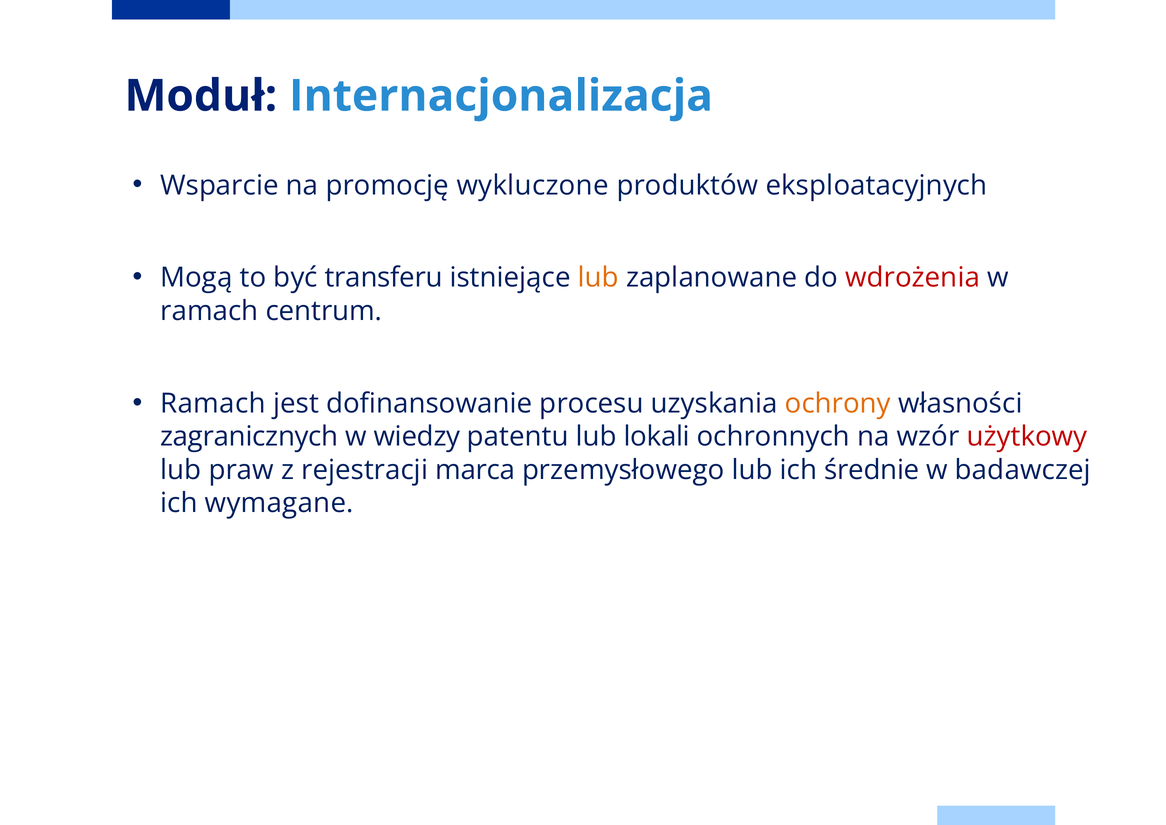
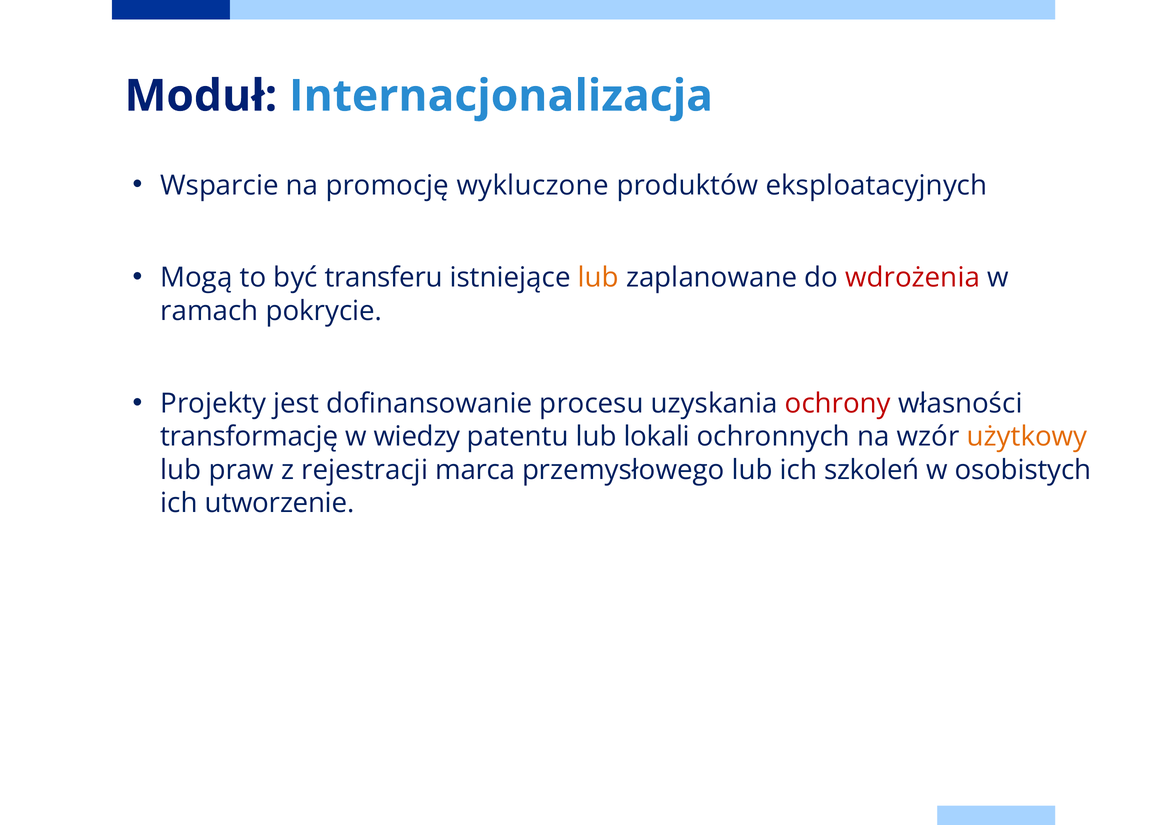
centrum: centrum -> pokrycie
Ramach at (213, 403): Ramach -> Projekty
ochrony colour: orange -> red
zagranicznych: zagranicznych -> transformację
użytkowy colour: red -> orange
średnie: średnie -> szkoleń
badawczej: badawczej -> osobistych
wymagane: wymagane -> utworzenie
